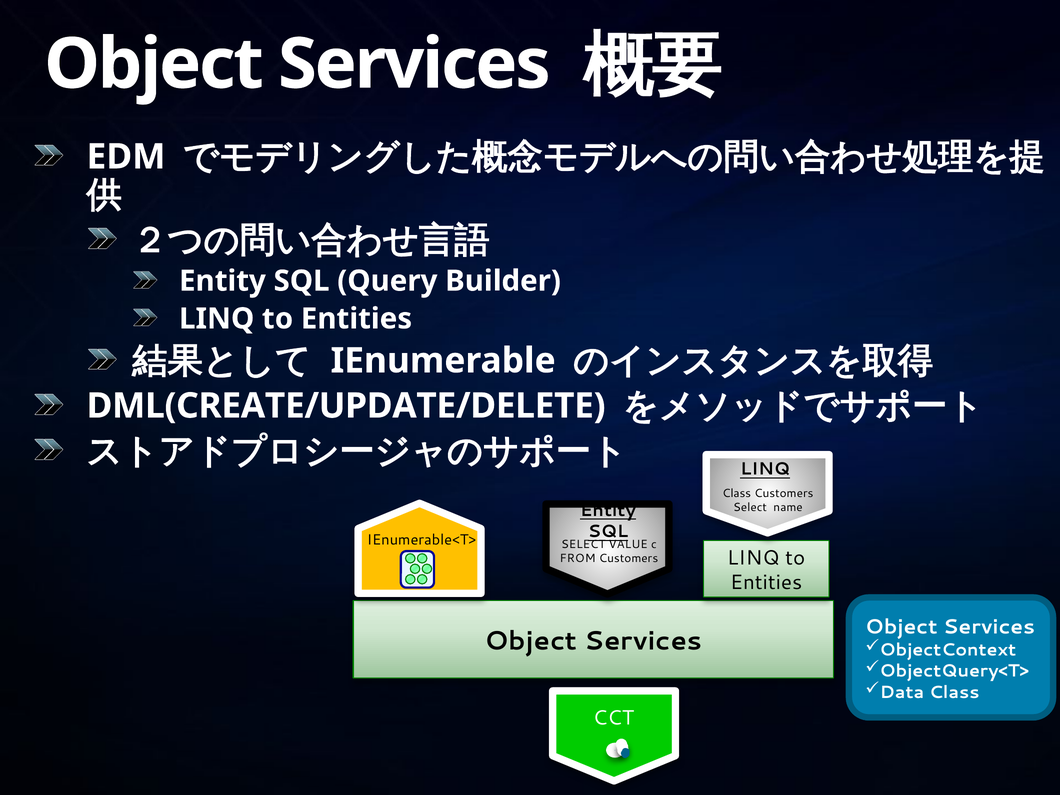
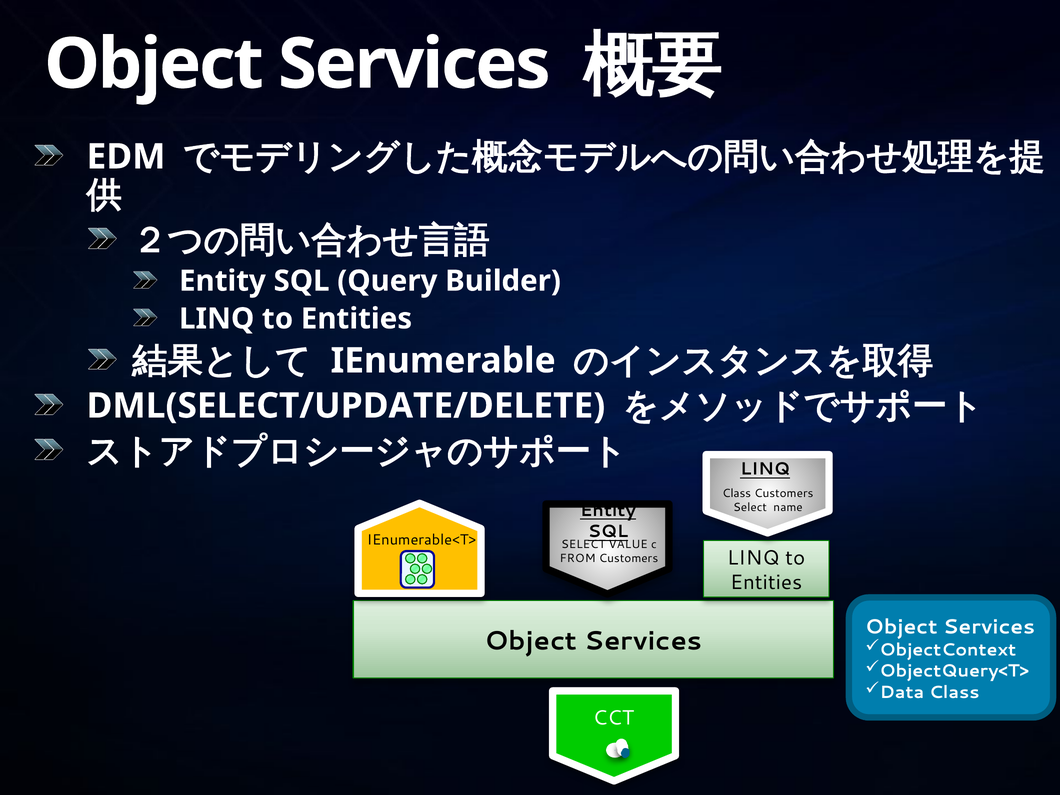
DML(CREATE/UPDATE/DELETE: DML(CREATE/UPDATE/DELETE -> DML(SELECT/UPDATE/DELETE
